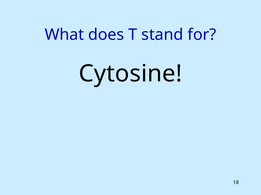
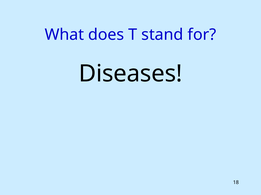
Cytosine: Cytosine -> Diseases
